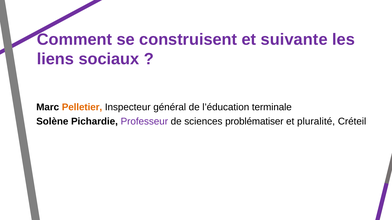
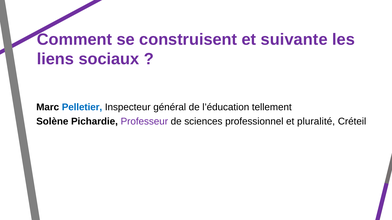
Pelletier colour: orange -> blue
terminale: terminale -> tellement
problématiser: problématiser -> professionnel
